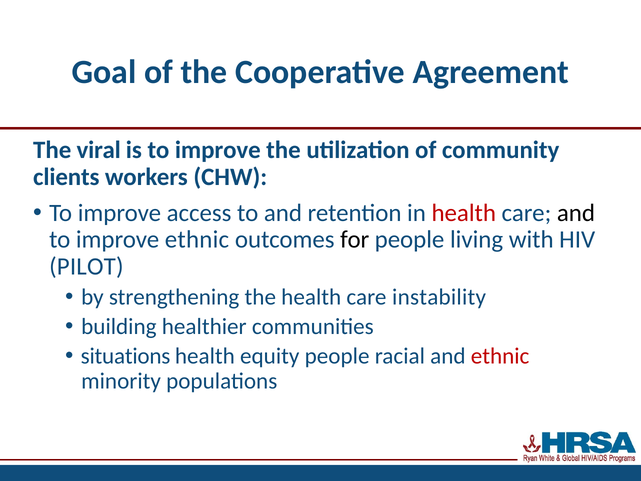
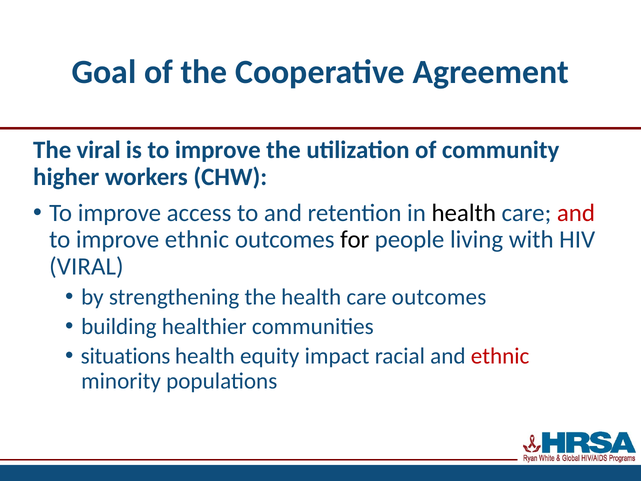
clients: clients -> higher
health at (464, 213) colour: red -> black
and at (576, 213) colour: black -> red
PILOT at (86, 266): PILOT -> VIRAL
care instability: instability -> outcomes
equity people: people -> impact
